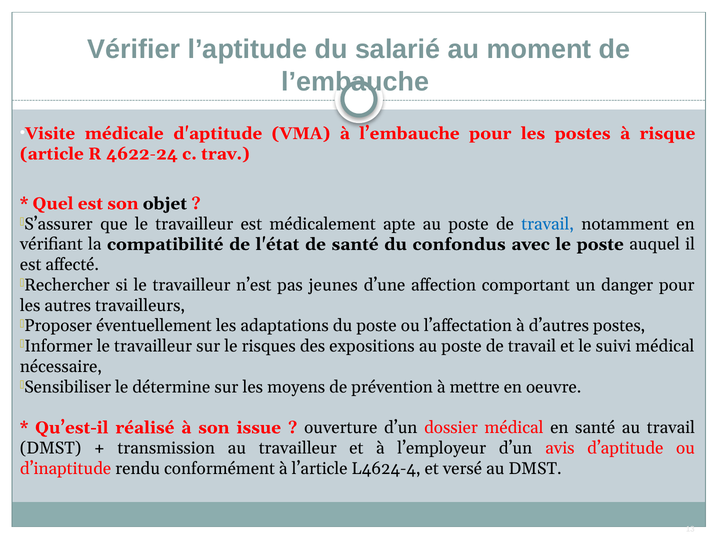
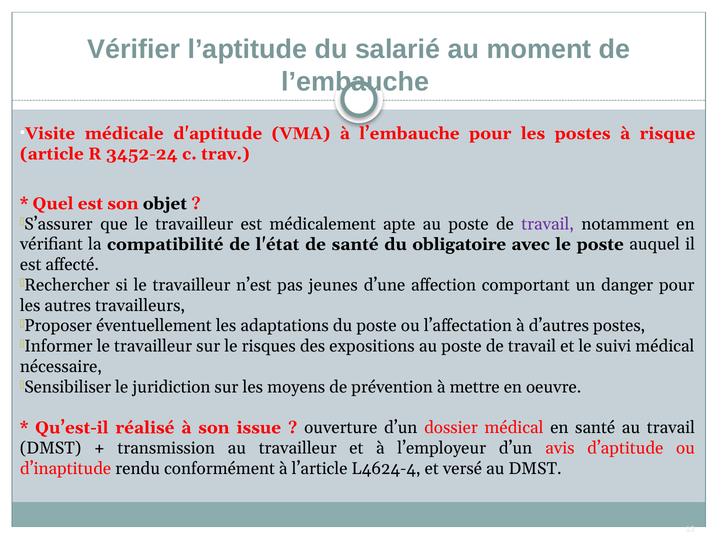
4622-24: 4622-24 -> 3452-24
travail at (548, 224) colour: blue -> purple
confondus: confondus -> obligatoire
détermine: détermine -> juridiction
